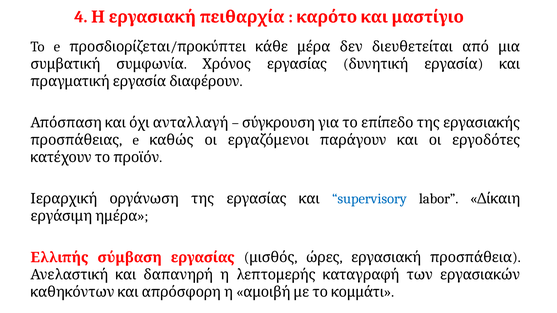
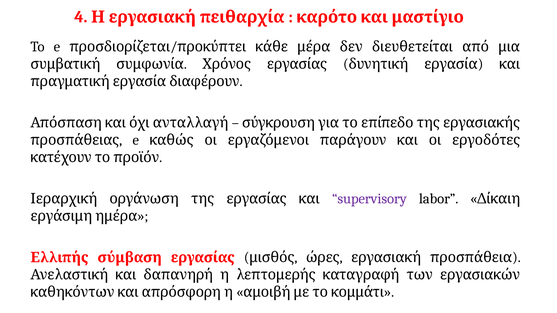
supervisory colour: blue -> purple
